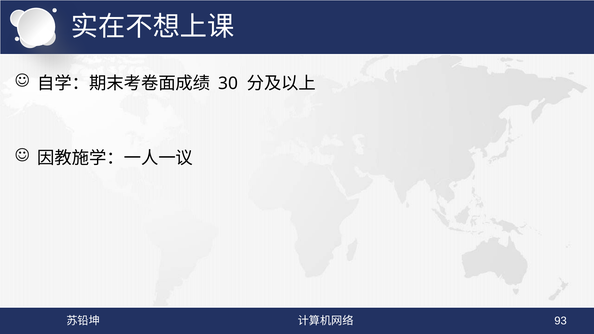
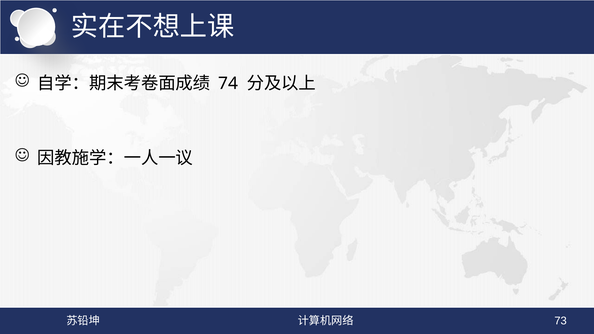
30: 30 -> 74
93: 93 -> 73
